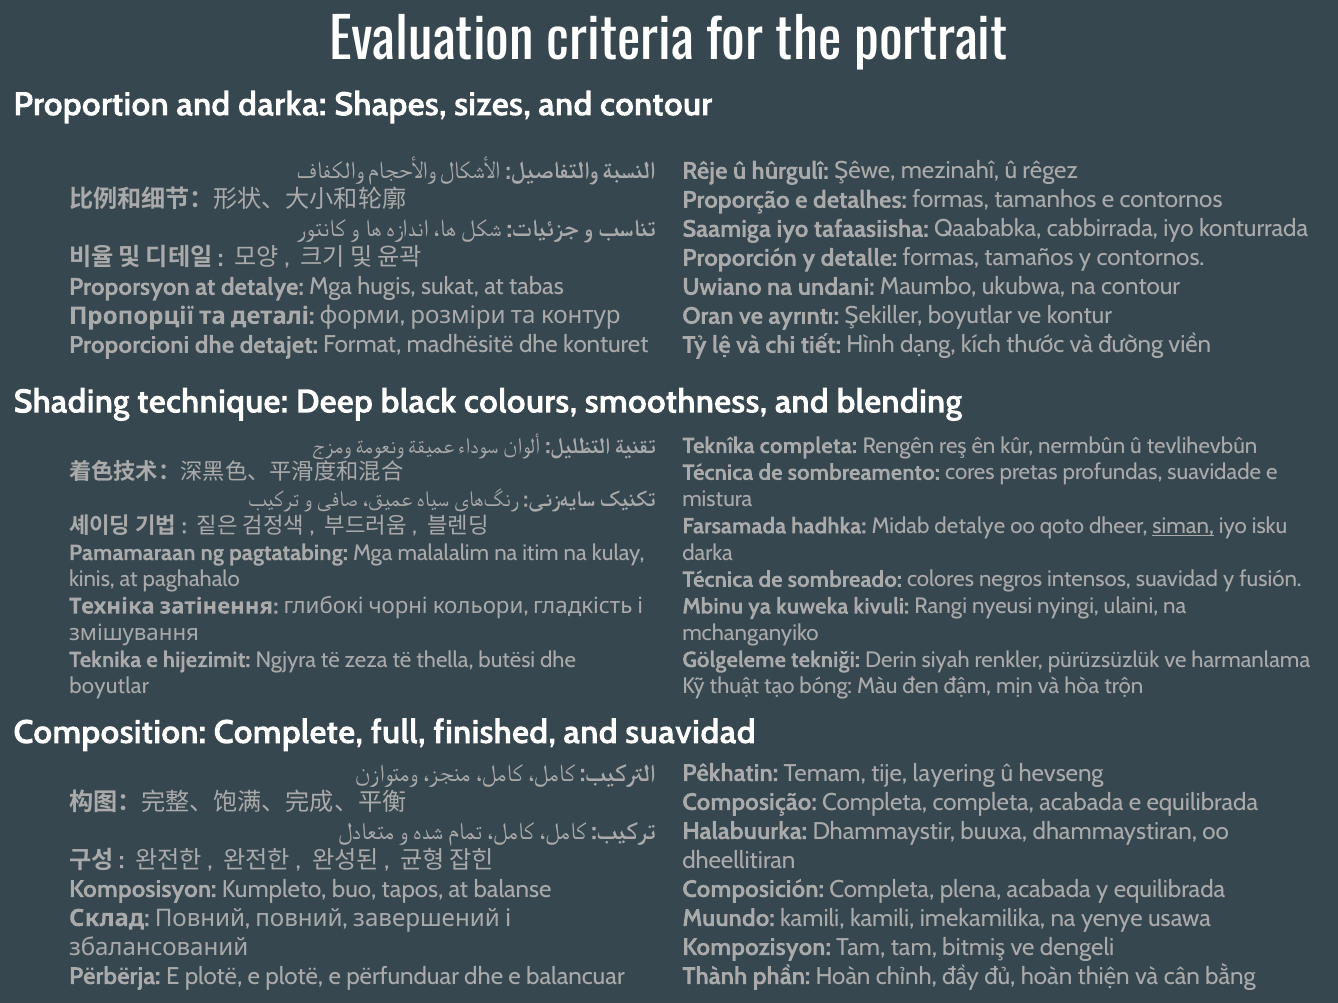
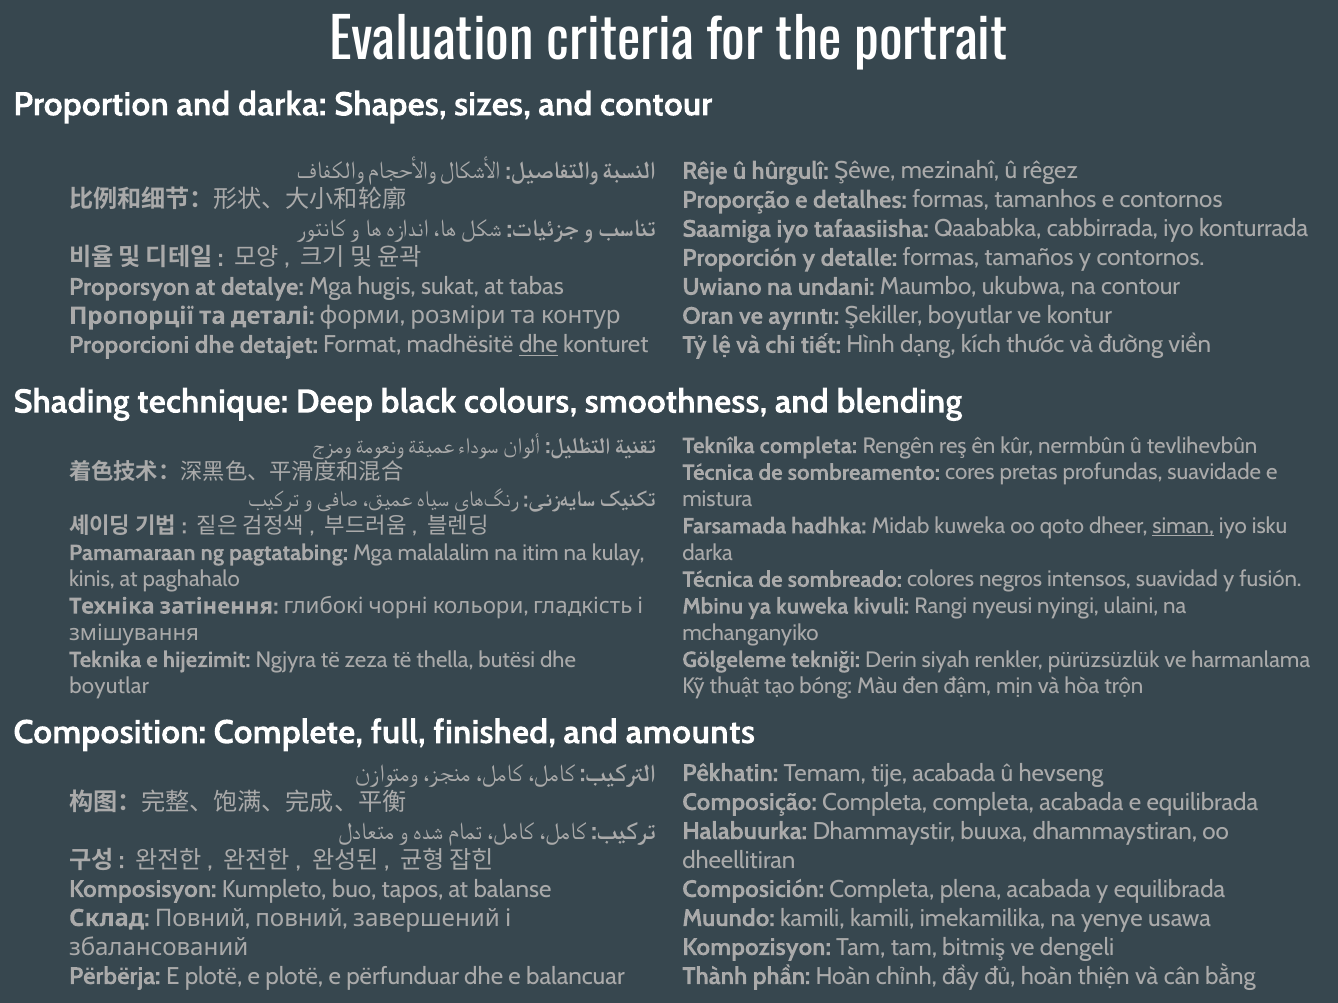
dhe at (538, 345) underline: none -> present
Midab detalye: detalye -> kuweka
and suavidad: suavidad -> amounts
tije layering: layering -> acabada
